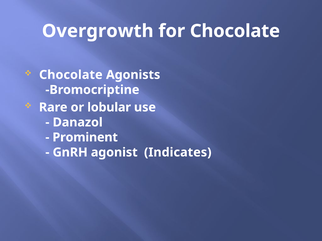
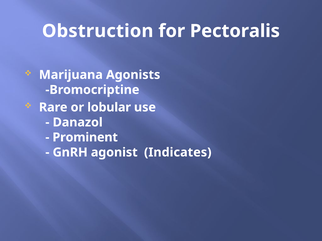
Overgrowth: Overgrowth -> Obstruction
for Chocolate: Chocolate -> Pectoralis
Chocolate at (71, 75): Chocolate -> Marijuana
